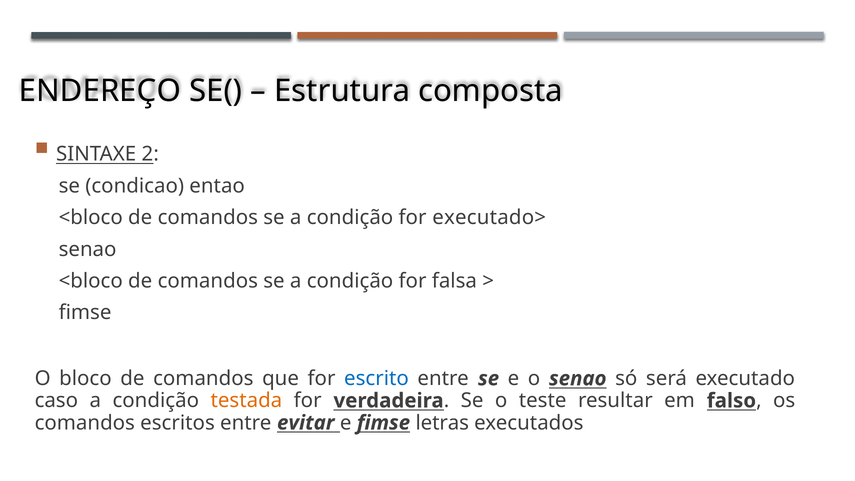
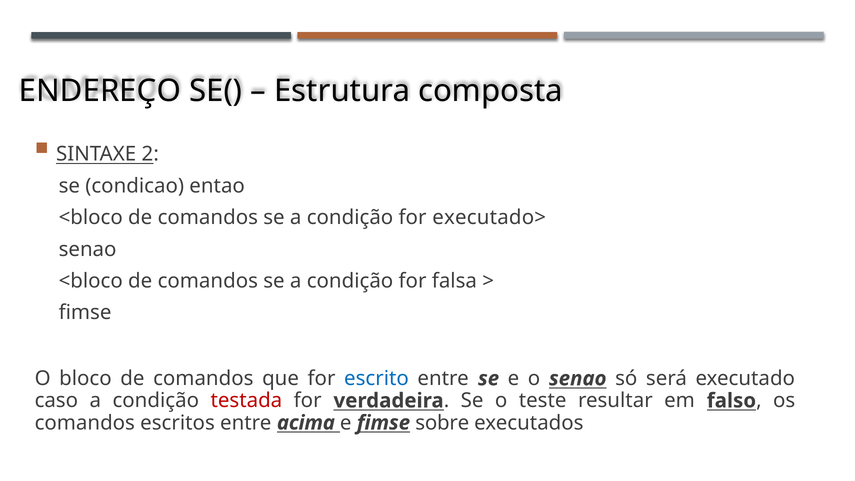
testada colour: orange -> red
evitar: evitar -> acima
letras: letras -> sobre
